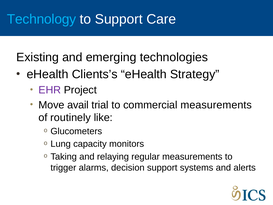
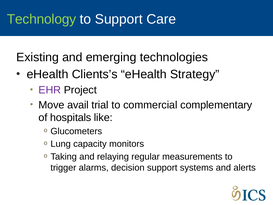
Technology colour: light blue -> light green
commercial measurements: measurements -> complementary
routinely: routinely -> hospitals
